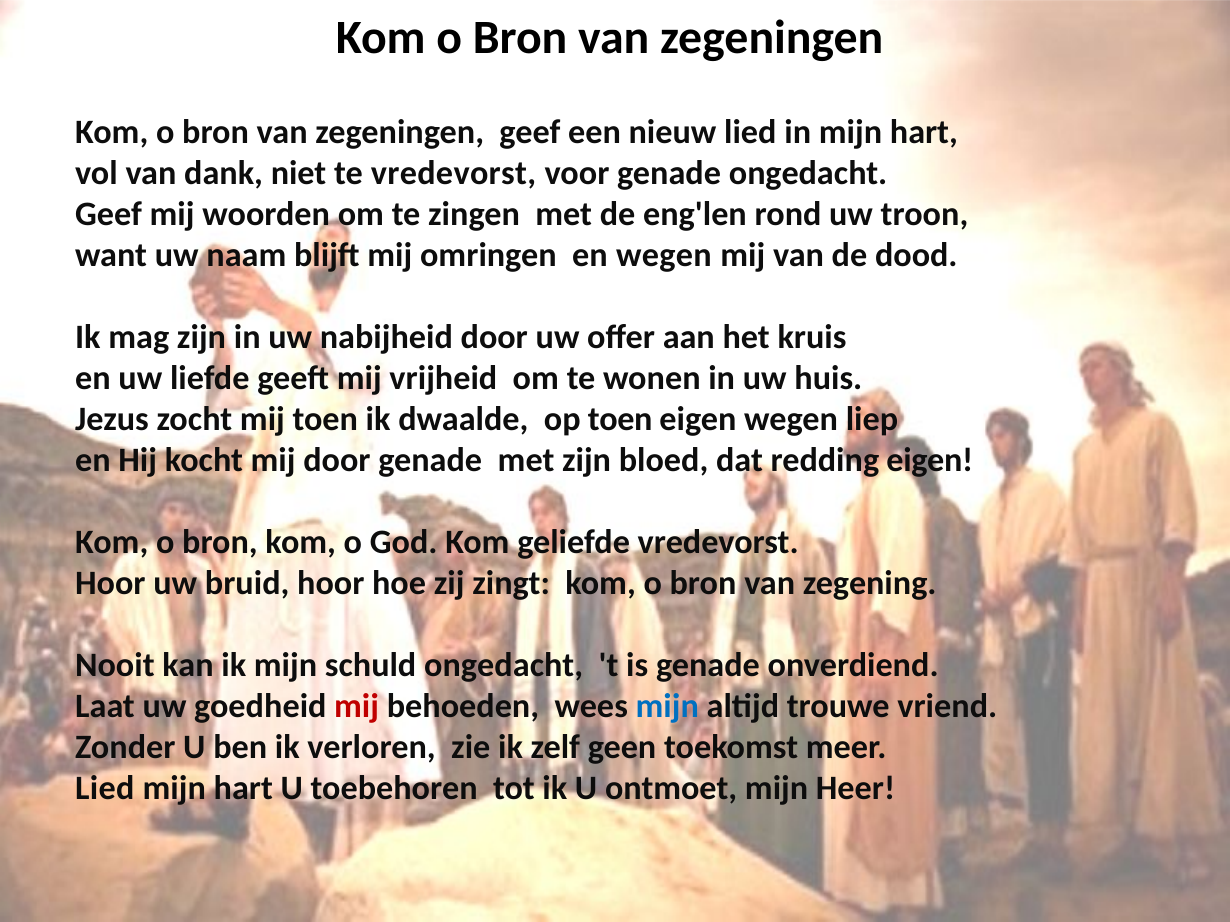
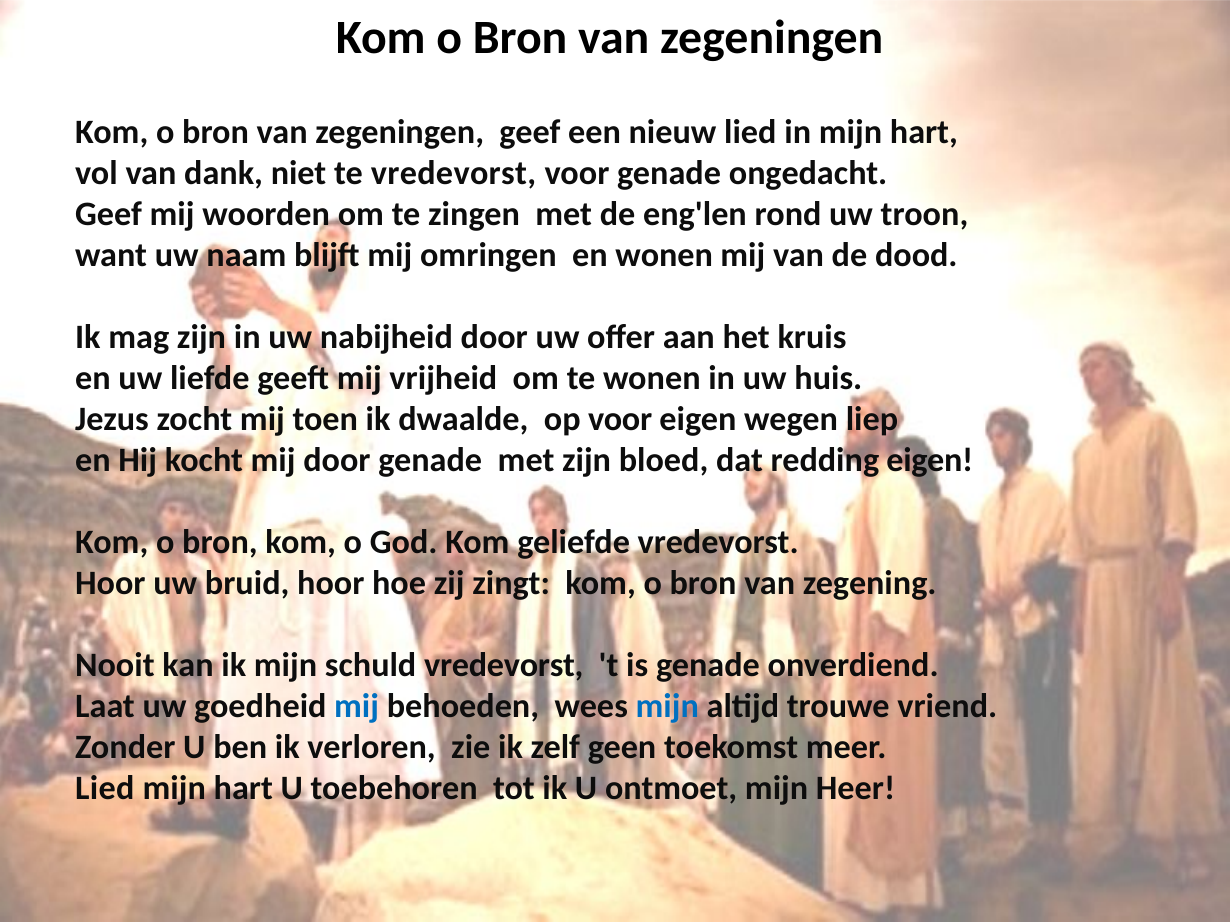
en wegen: wegen -> wonen
op toen: toen -> voor
schuld ongedacht: ongedacht -> vredevorst
mij at (357, 706) colour: red -> blue
